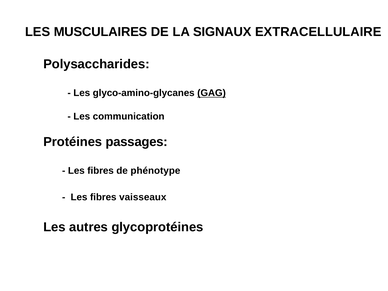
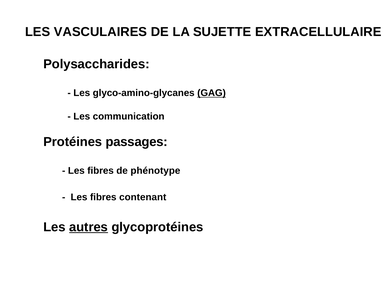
MUSCULAIRES: MUSCULAIRES -> VASCULAIRES
SIGNAUX: SIGNAUX -> SUJETTE
vaisseaux: vaisseaux -> contenant
autres underline: none -> present
